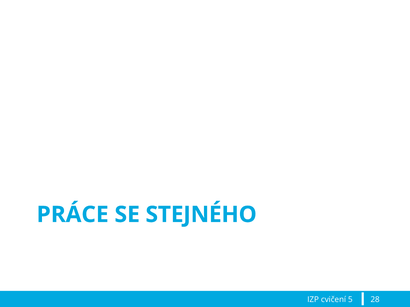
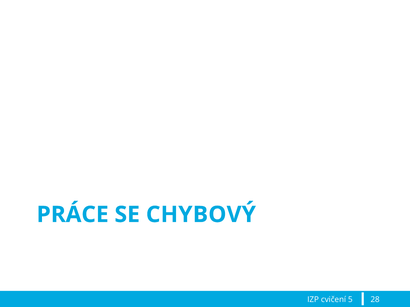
STEJNÉHO: STEJNÉHO -> CHYBOVÝ
